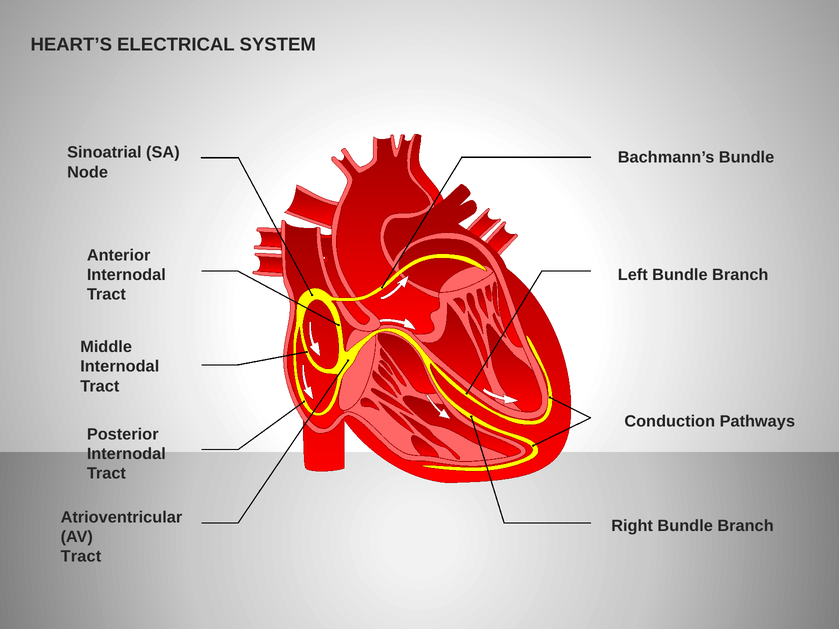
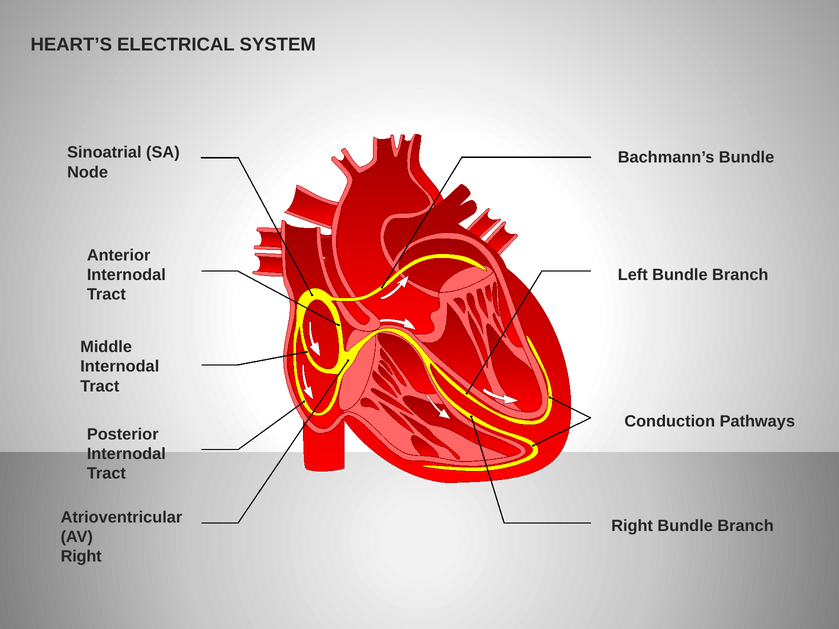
Tract at (81, 557): Tract -> Right
